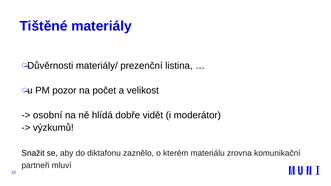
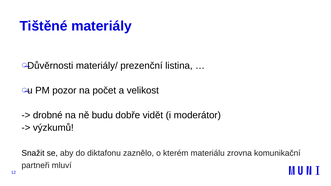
osobní: osobní -> drobné
hlídá: hlídá -> budu
